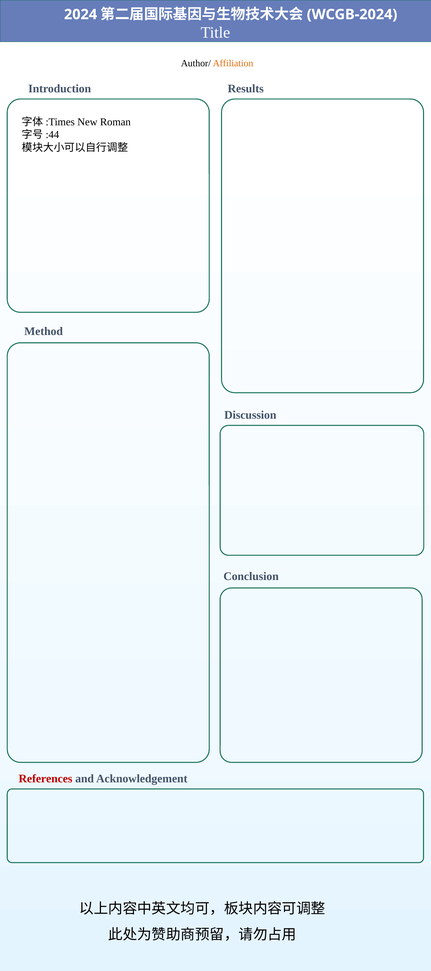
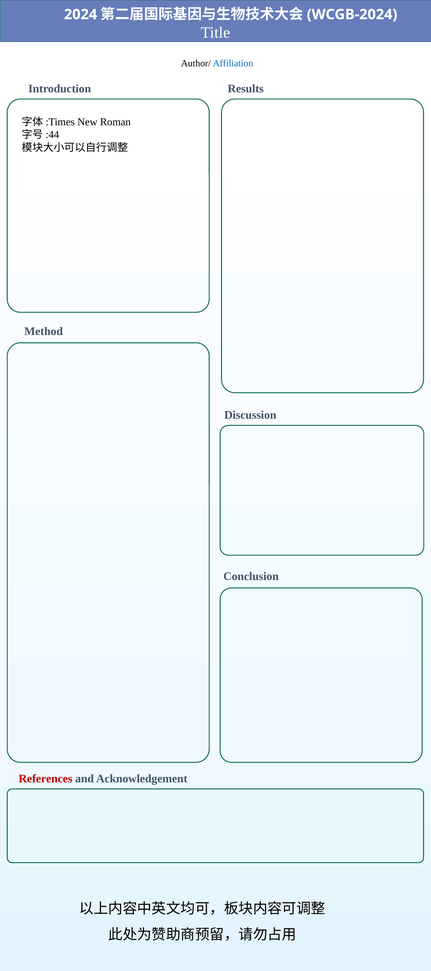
Affiliation colour: orange -> blue
